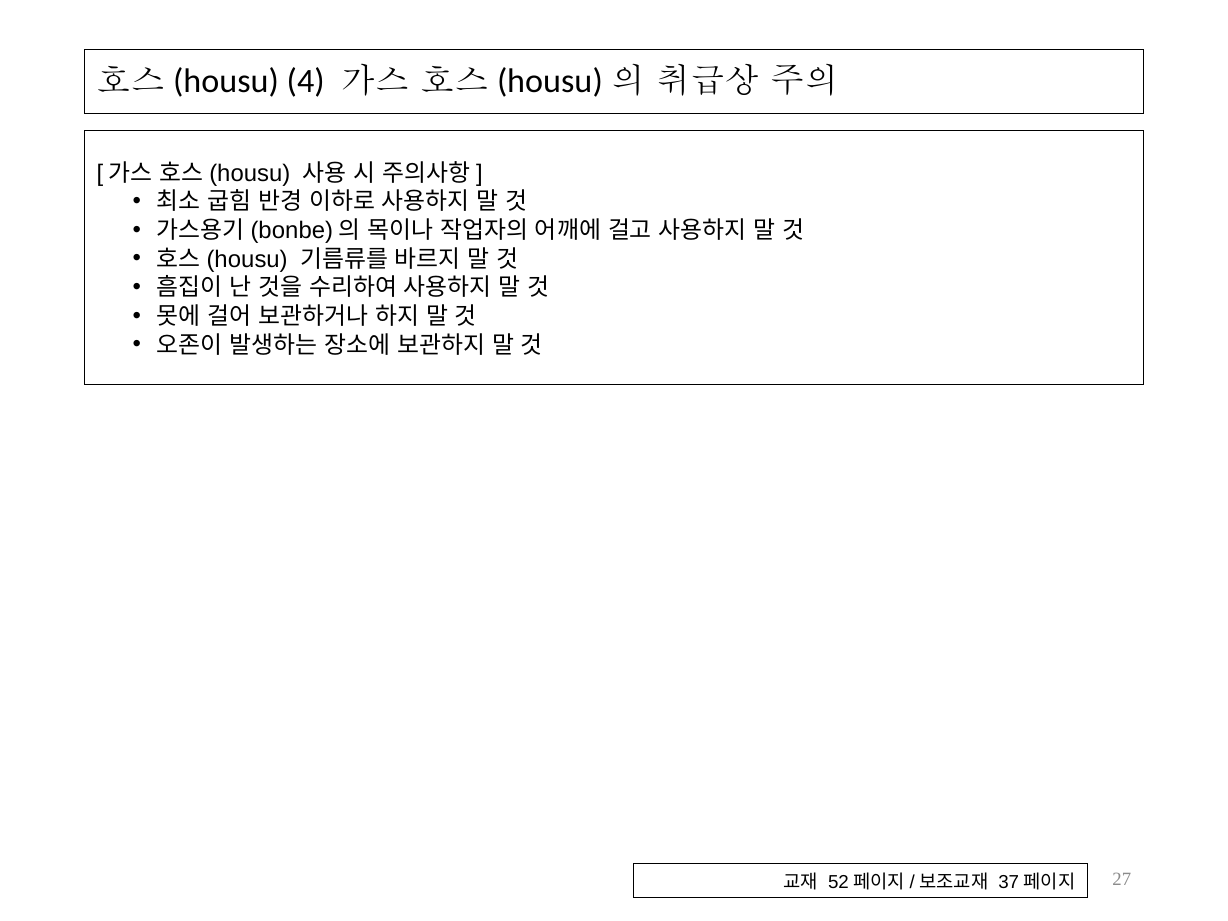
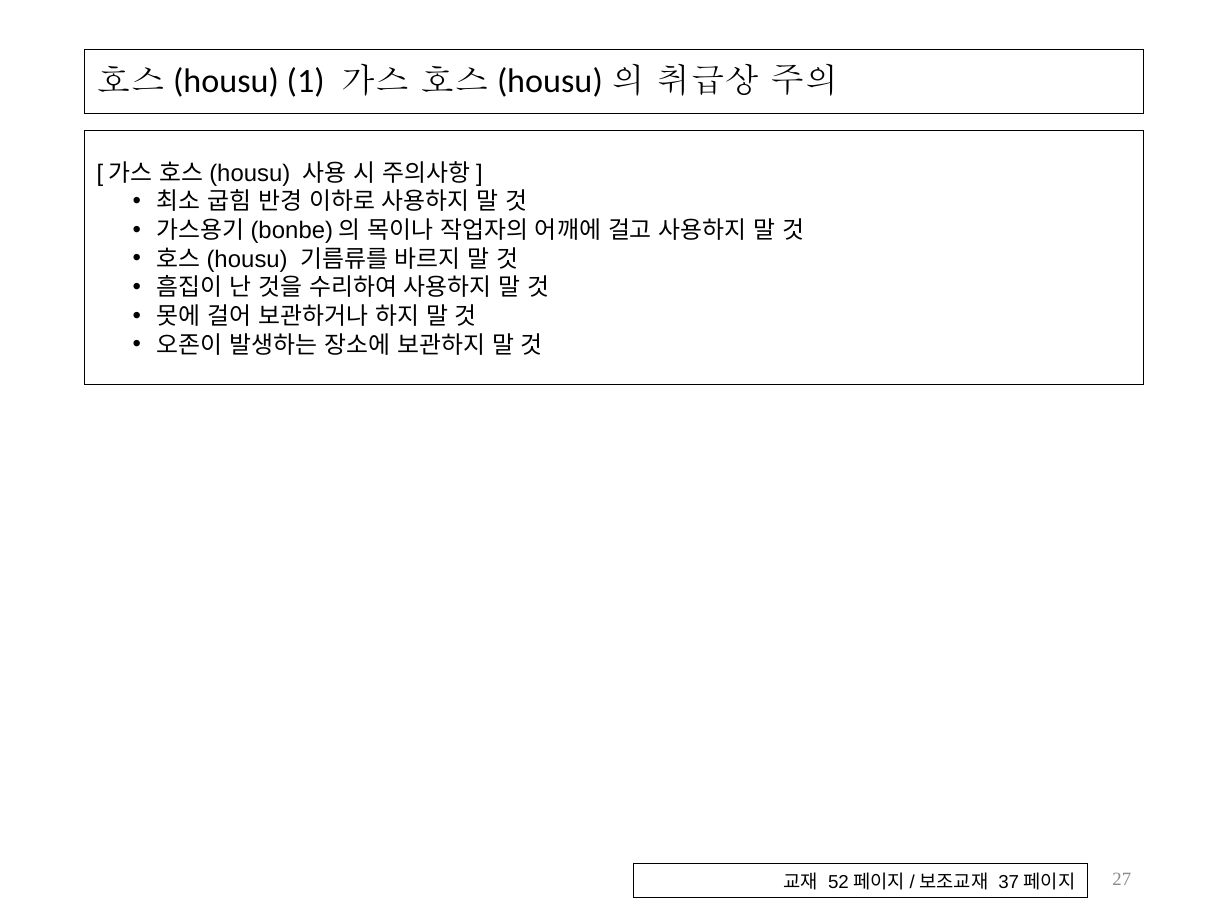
4: 4 -> 1
